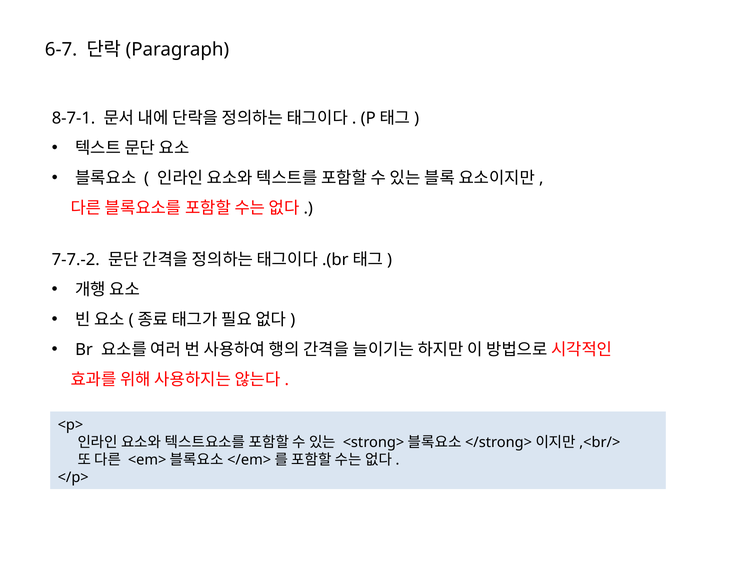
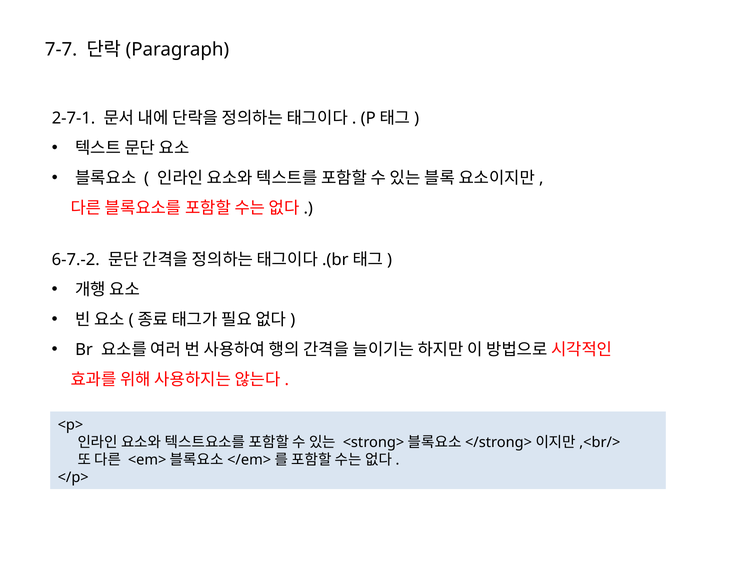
6-7: 6-7 -> 7-7
8-7-1: 8-7-1 -> 2-7-1
7-7.-2: 7-7.-2 -> 6-7.-2
